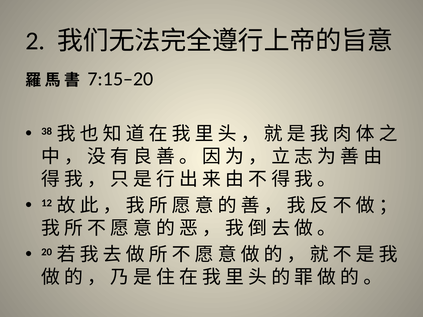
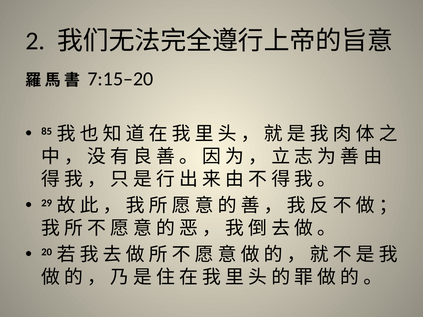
38: 38 -> 85
12: 12 -> 29
